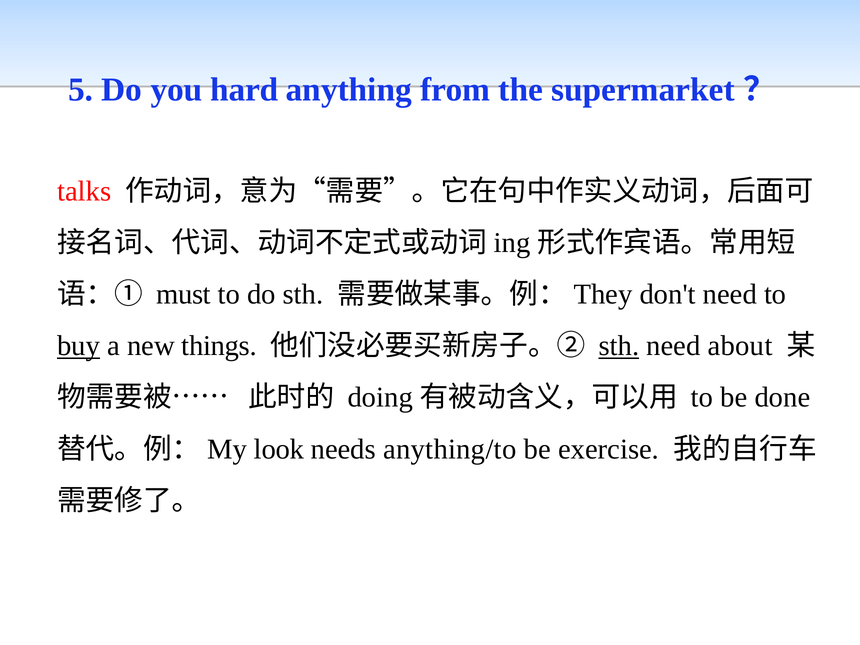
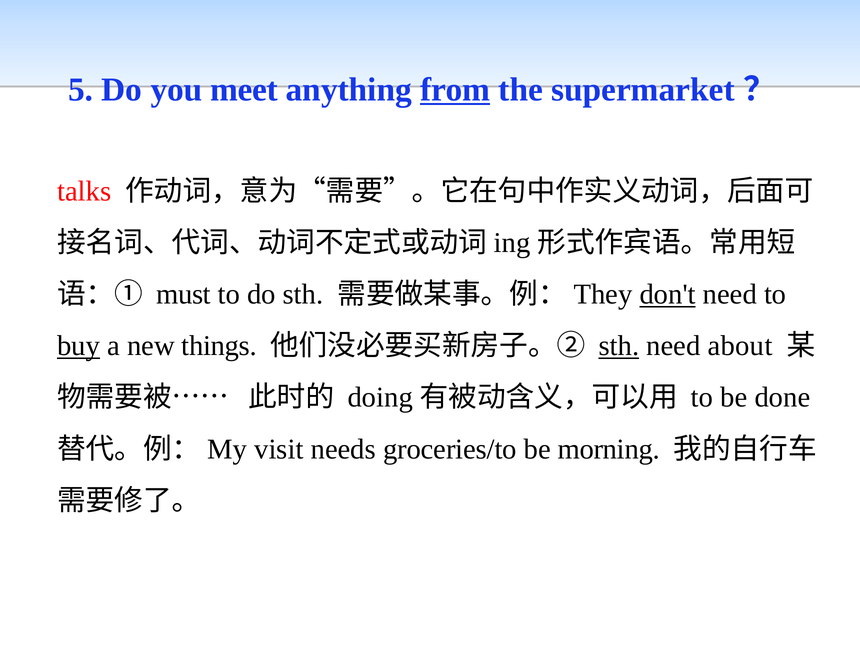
hard: hard -> meet
from underline: none -> present
don't underline: none -> present
look: look -> visit
anything/to: anything/to -> groceries/to
exercise: exercise -> morning
